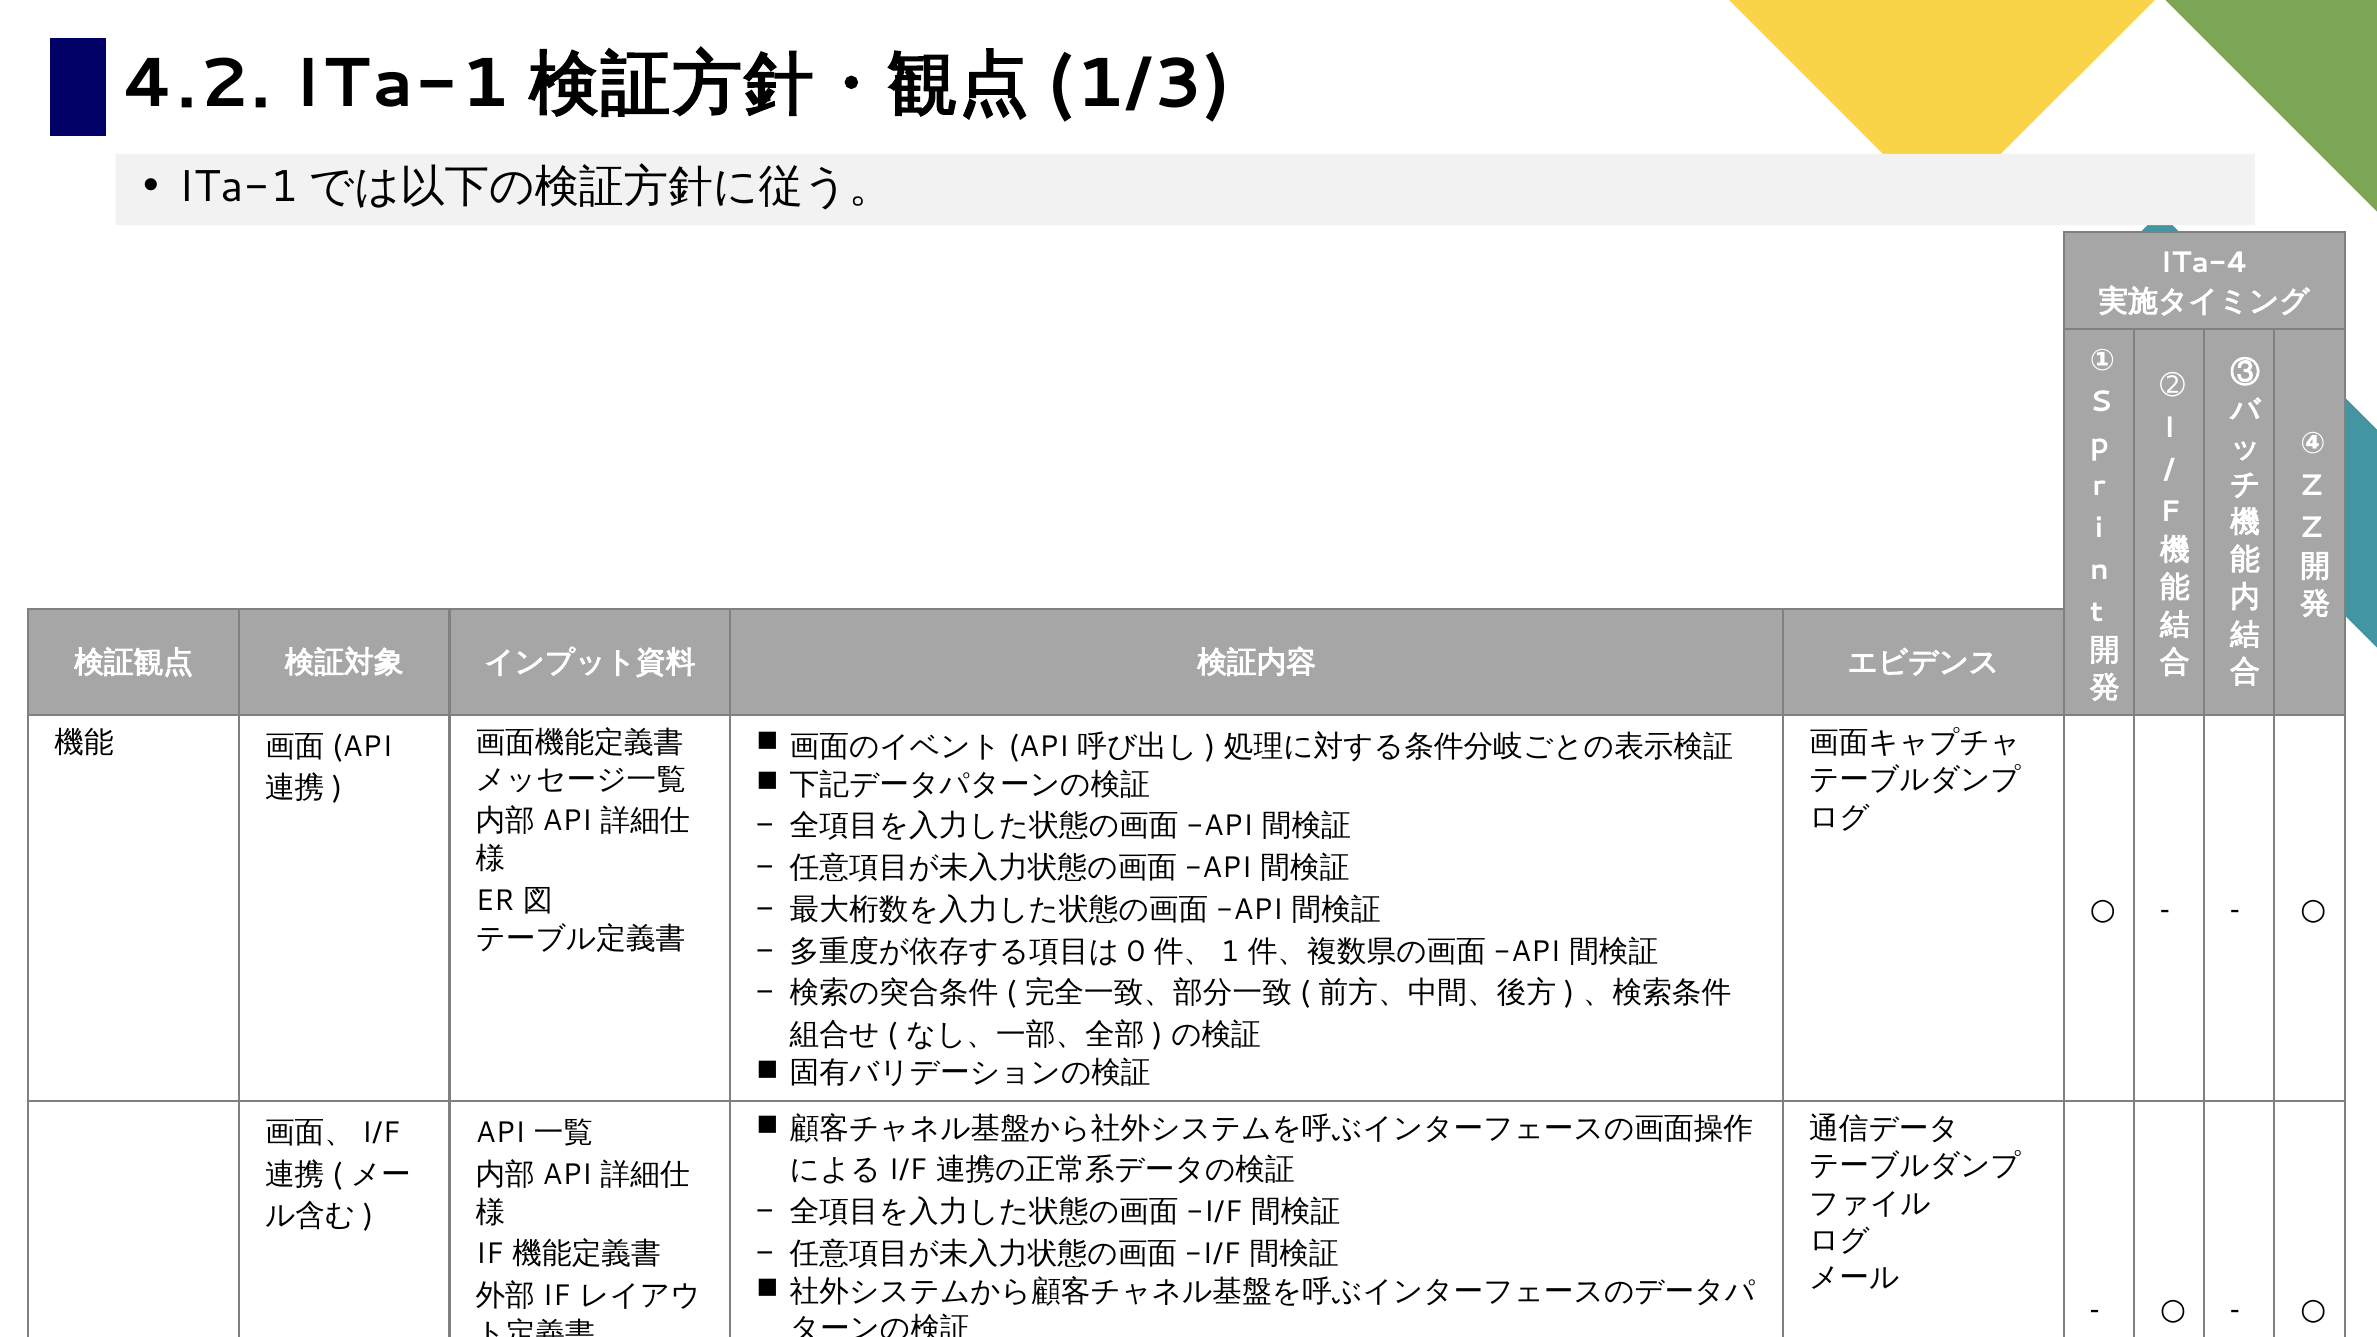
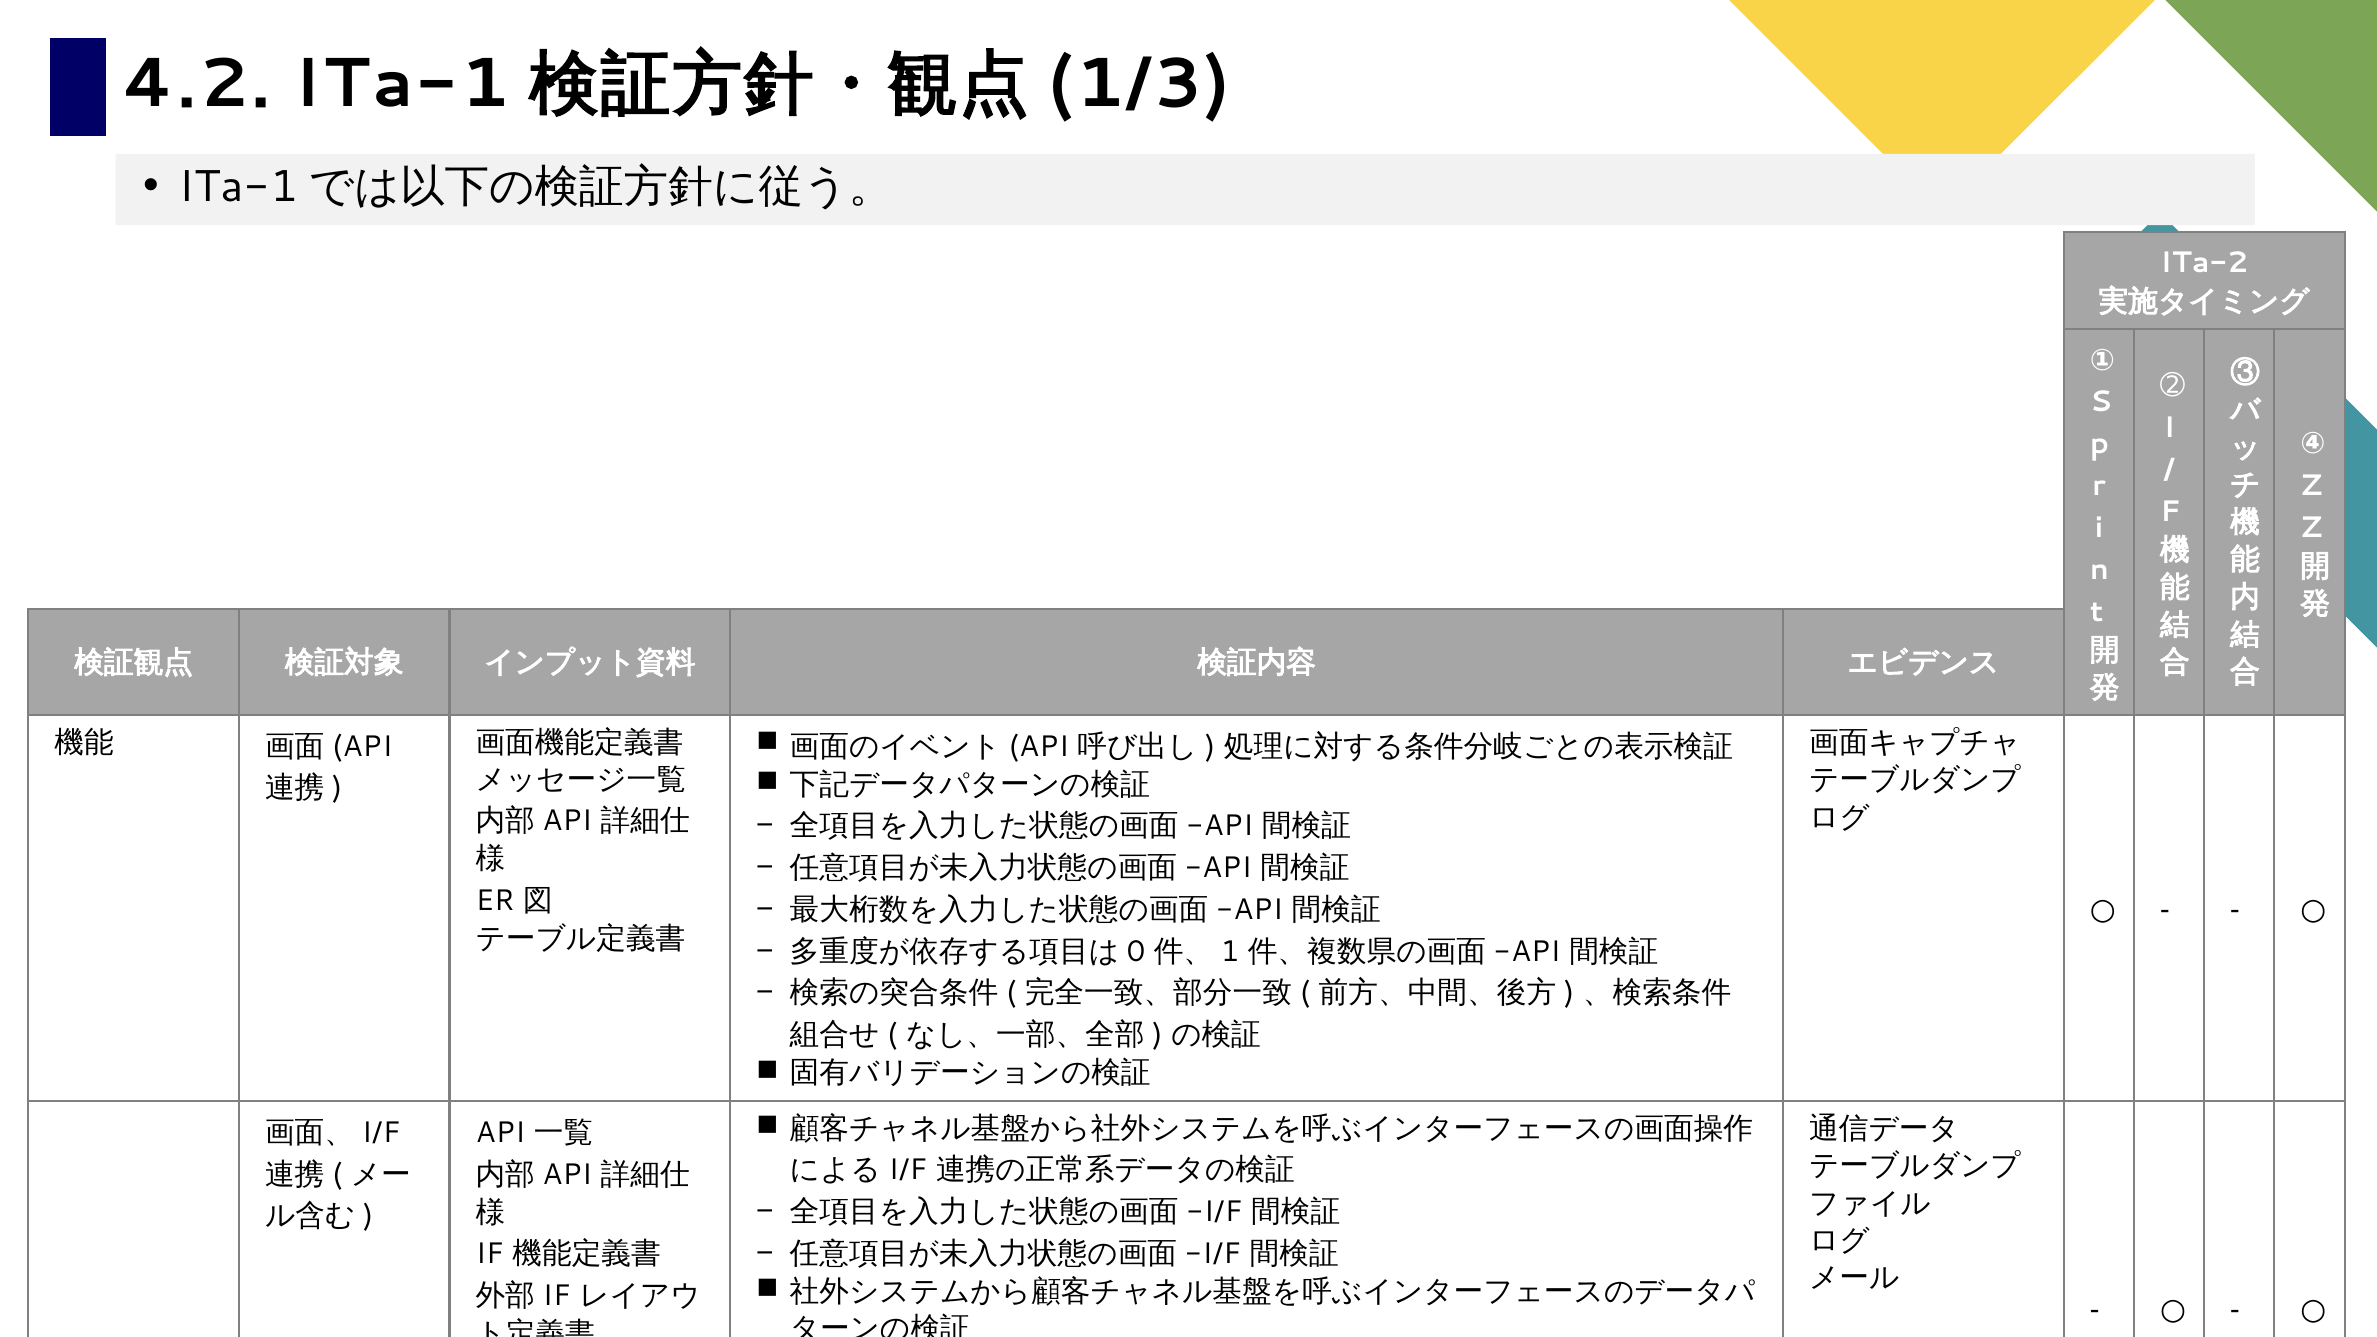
ITa-4: ITa-4 -> ITa-2
